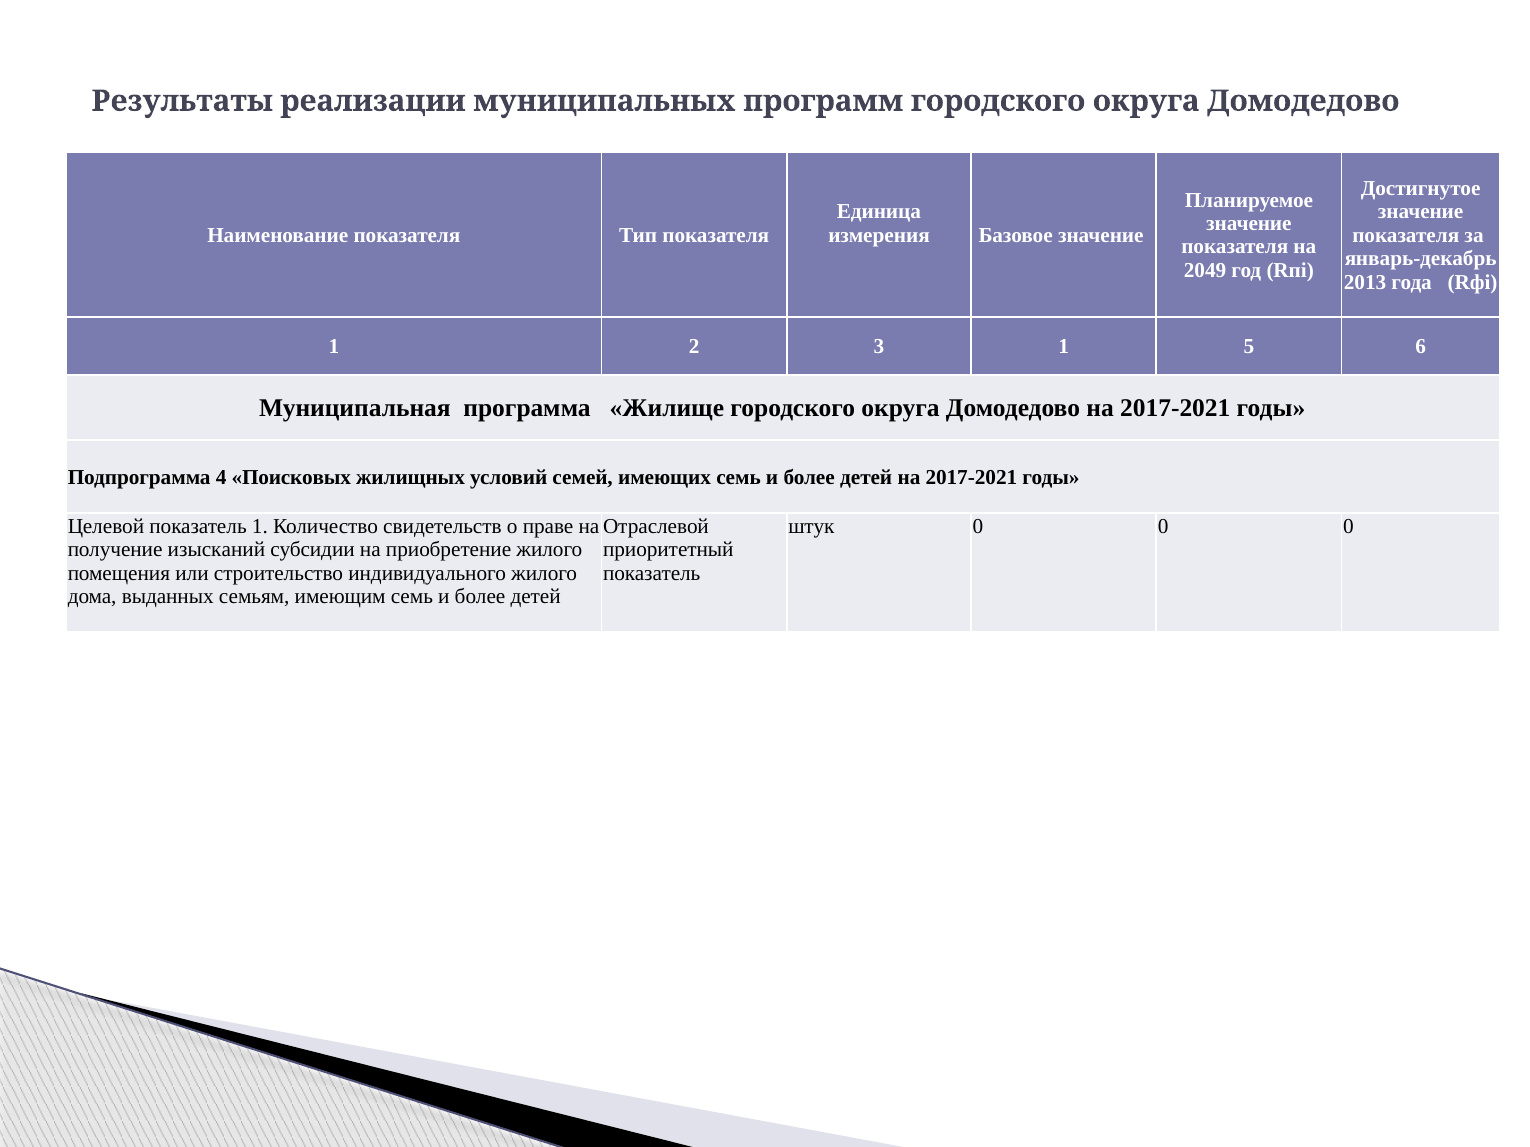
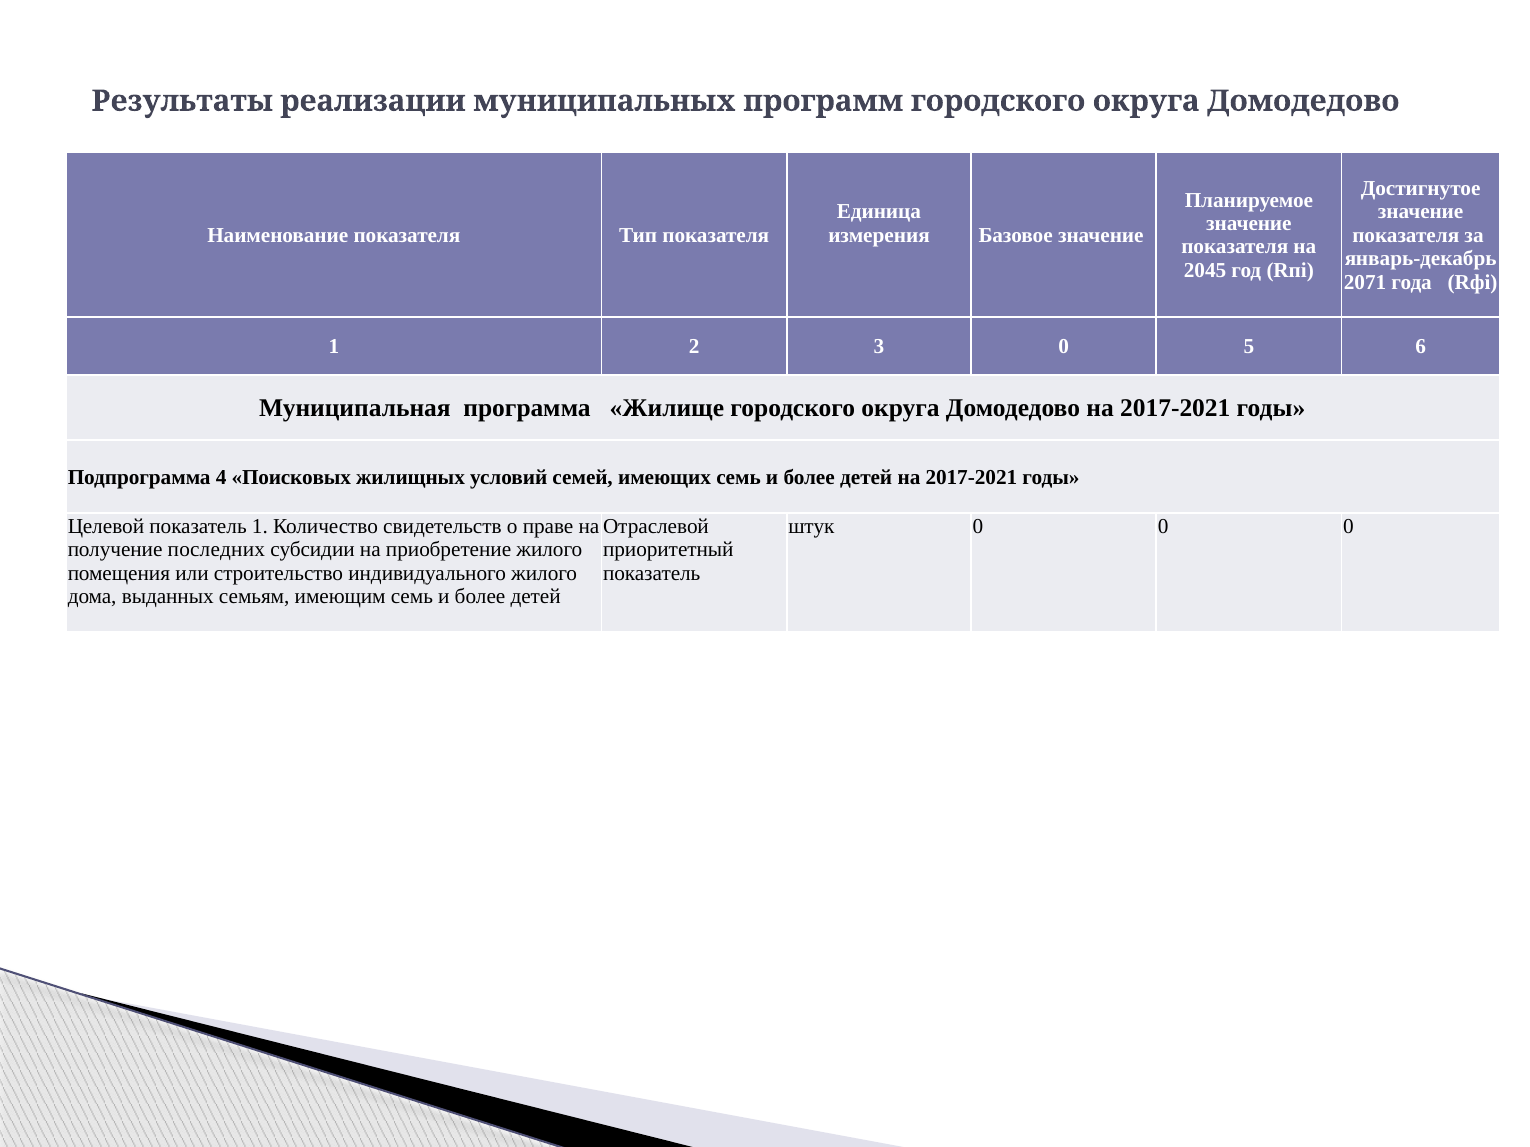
2049: 2049 -> 2045
2013: 2013 -> 2071
3 1: 1 -> 0
изысканий: изысканий -> последних
